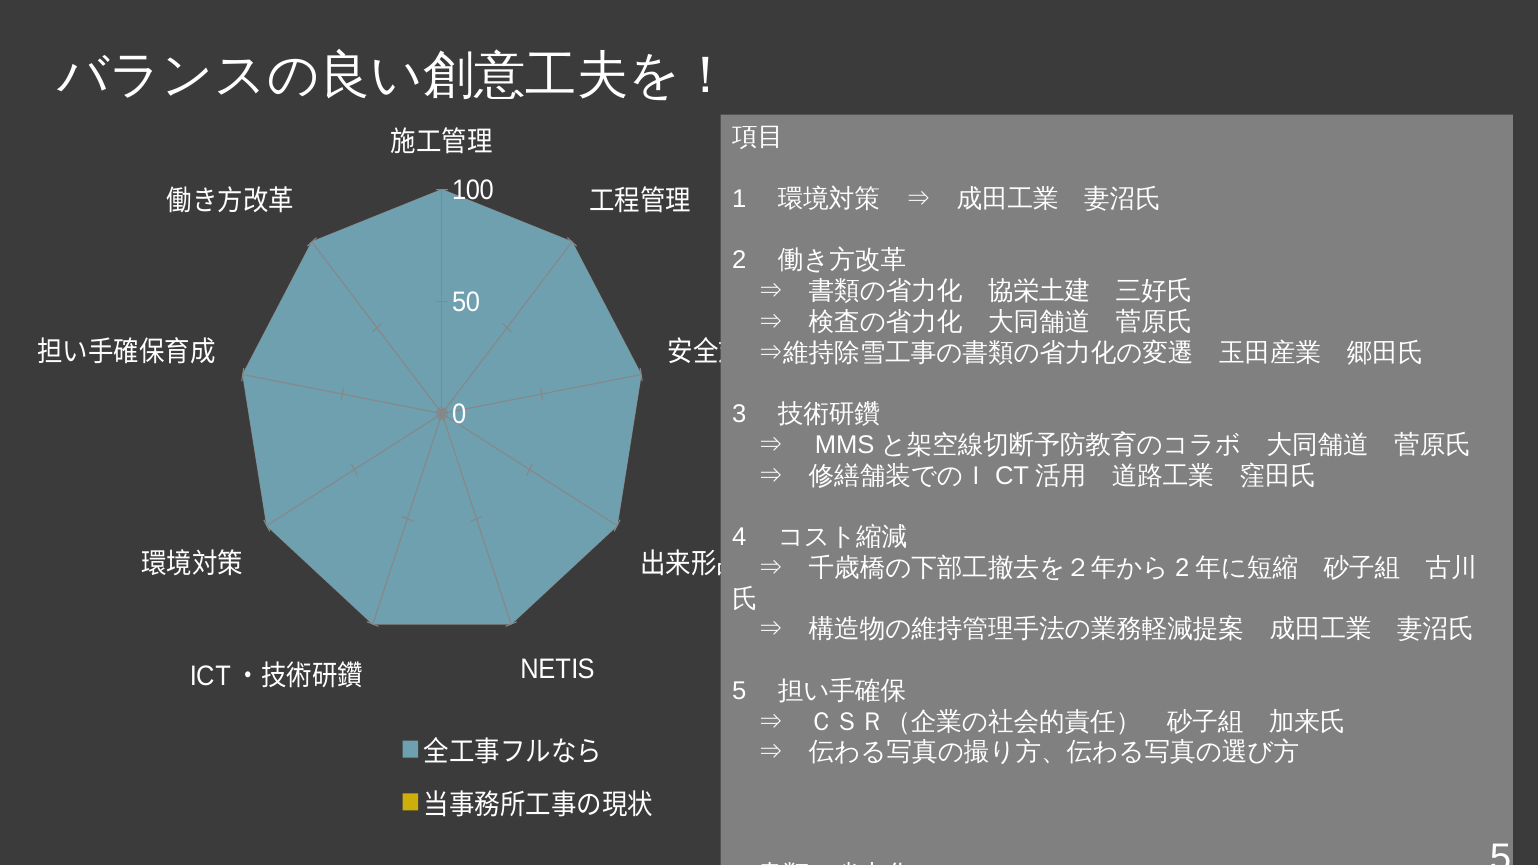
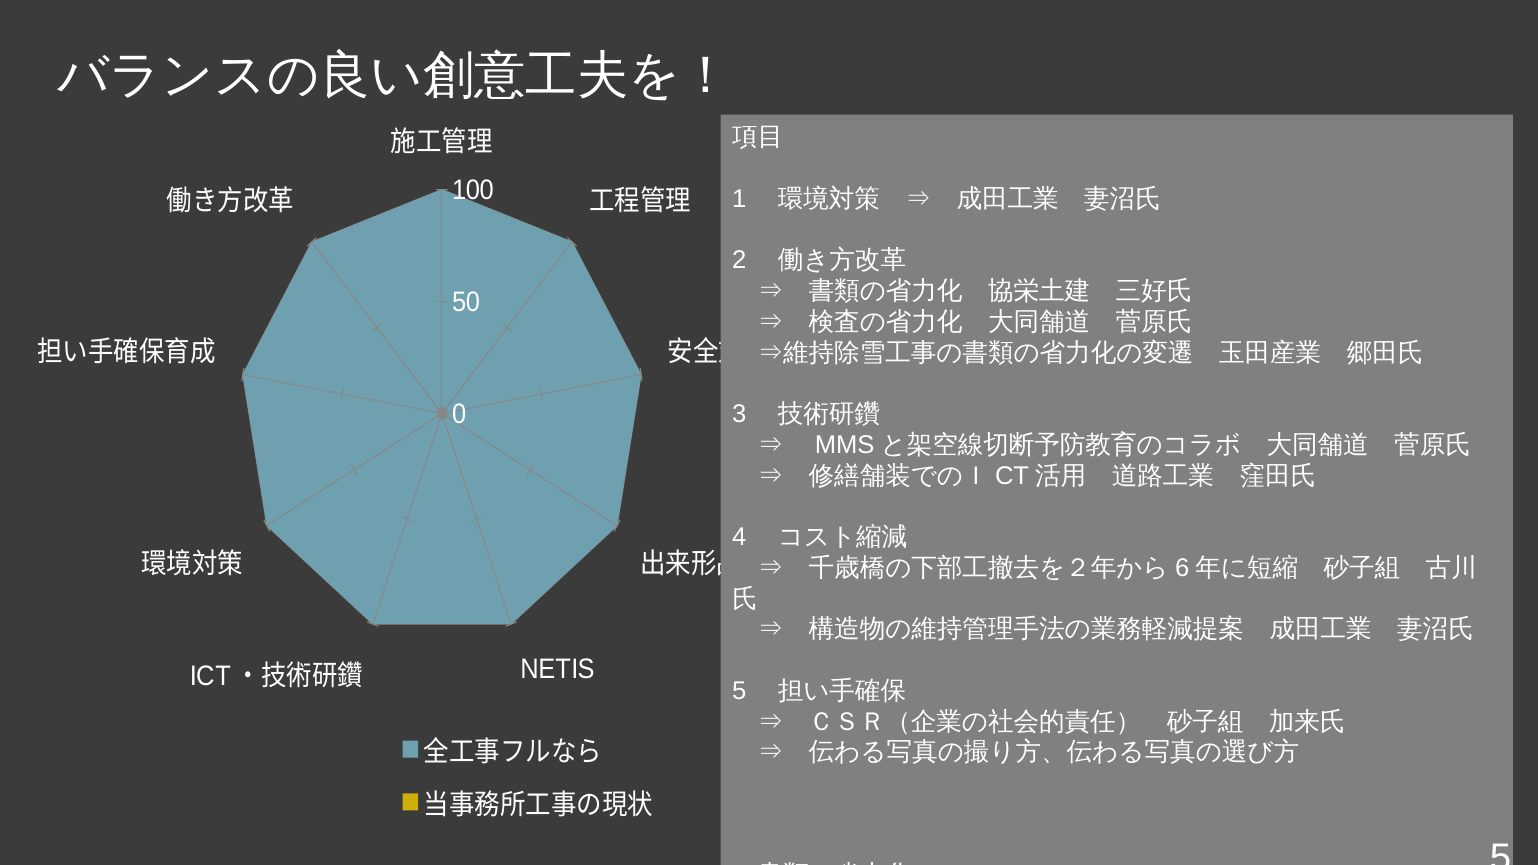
2 at (1182, 568): 2 -> 6
